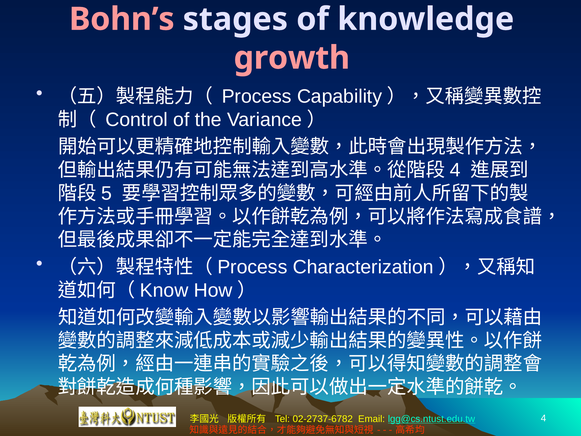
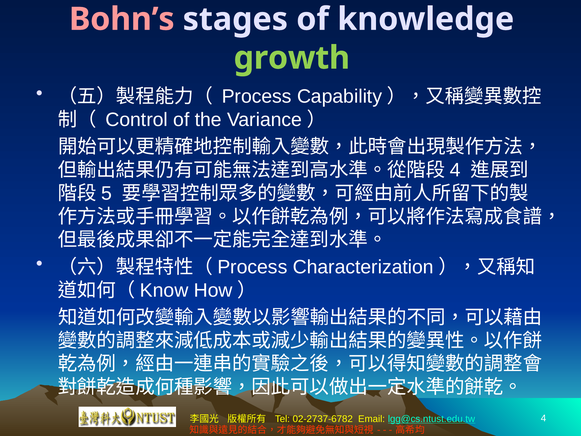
growth colour: pink -> light green
